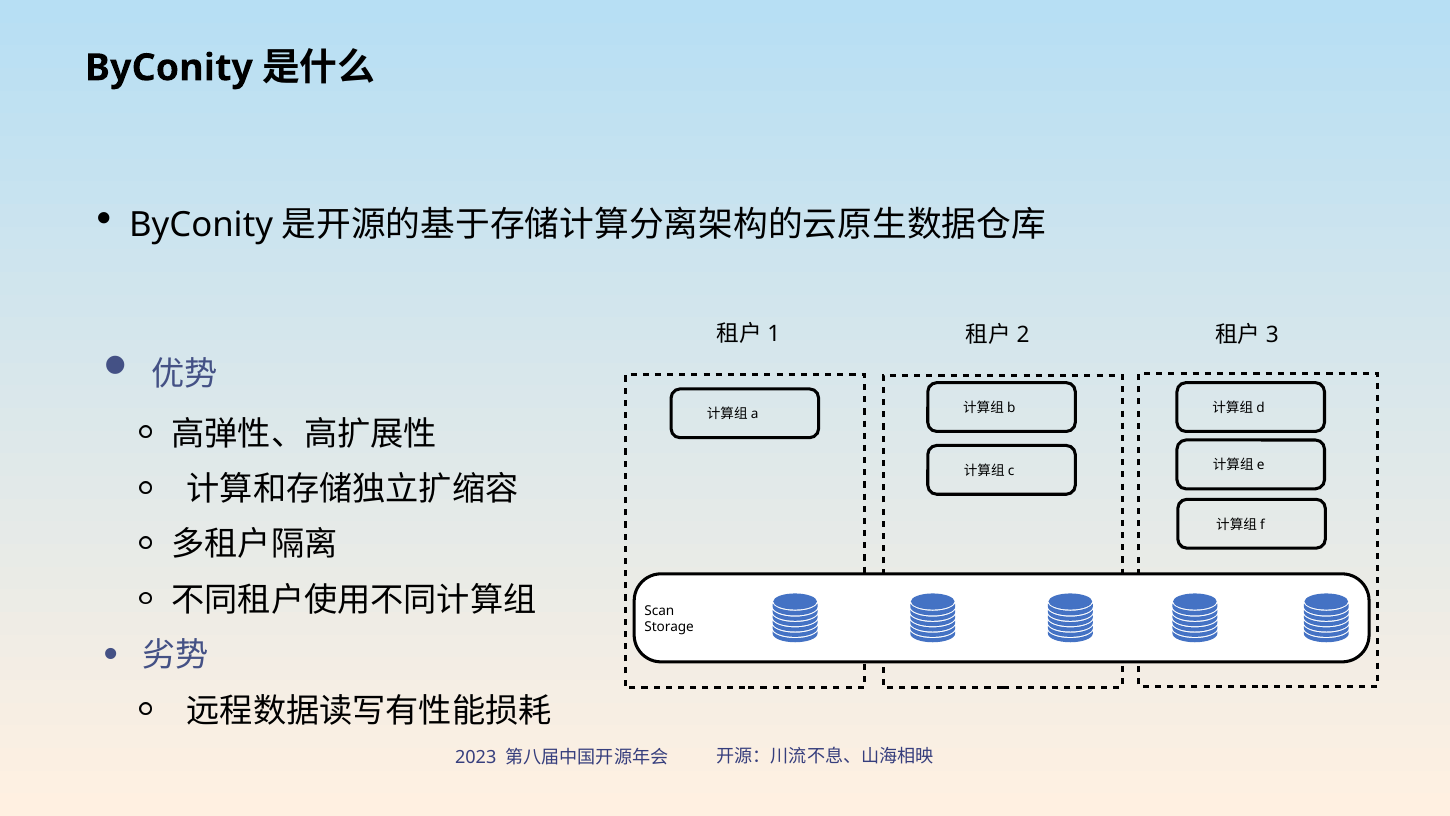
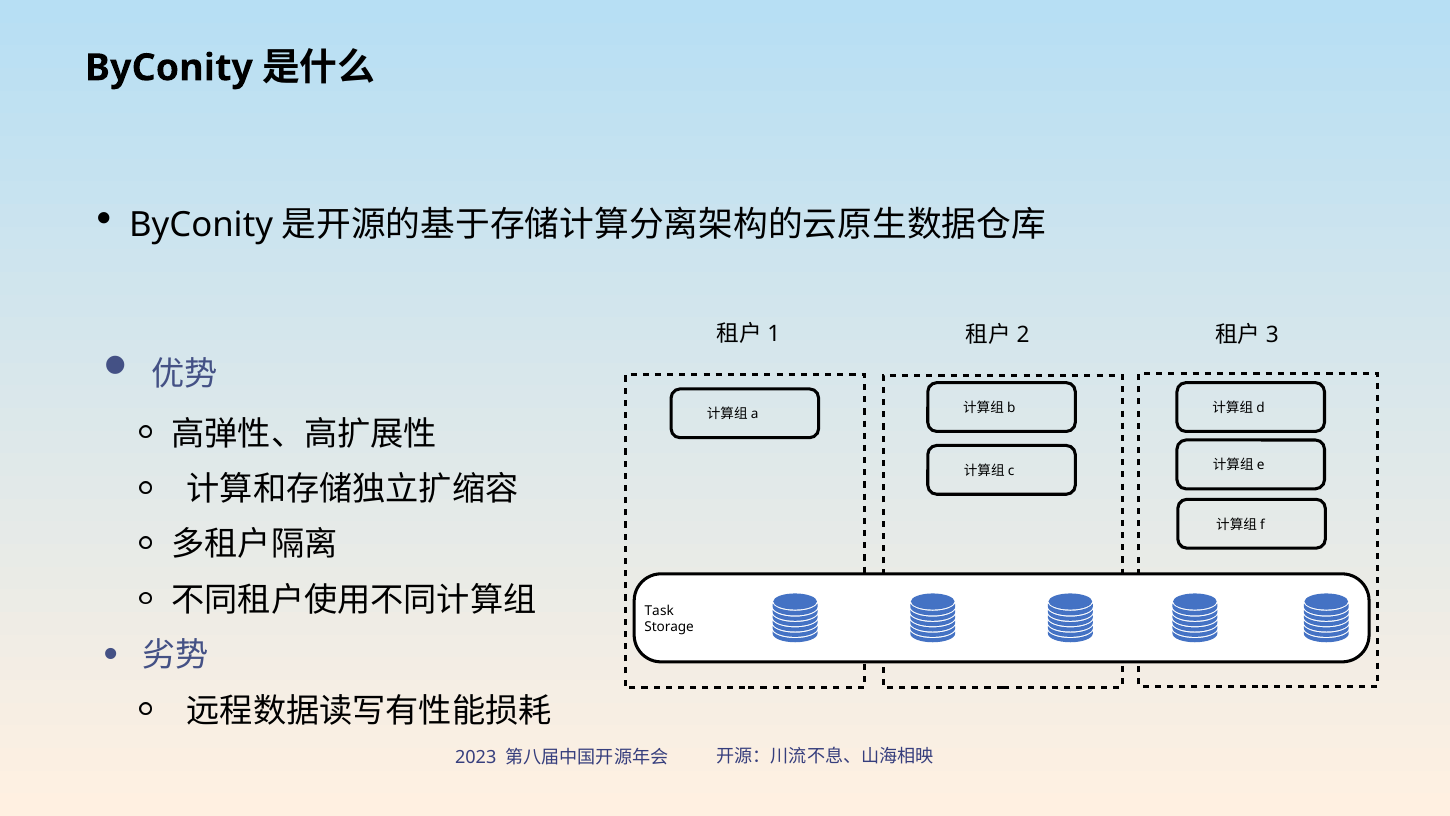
Scan: Scan -> Task
